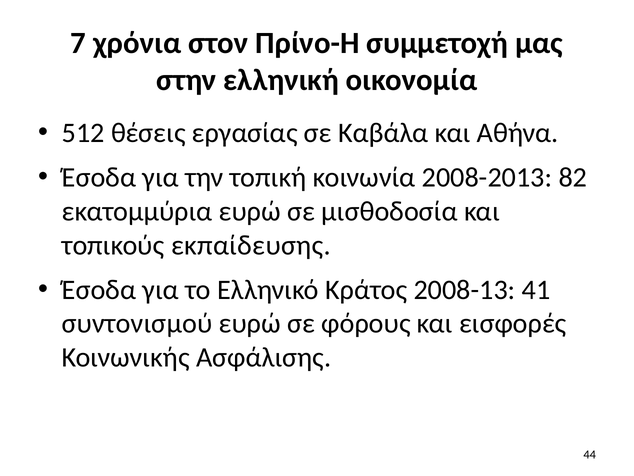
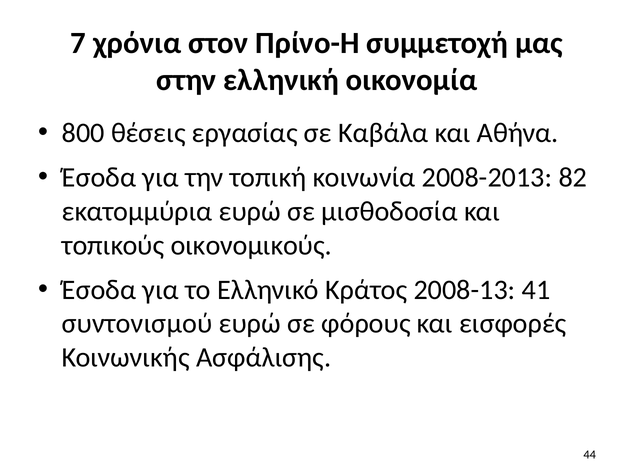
512: 512 -> 800
εκπαίδευσης: εκπαίδευσης -> οικονομικούς
